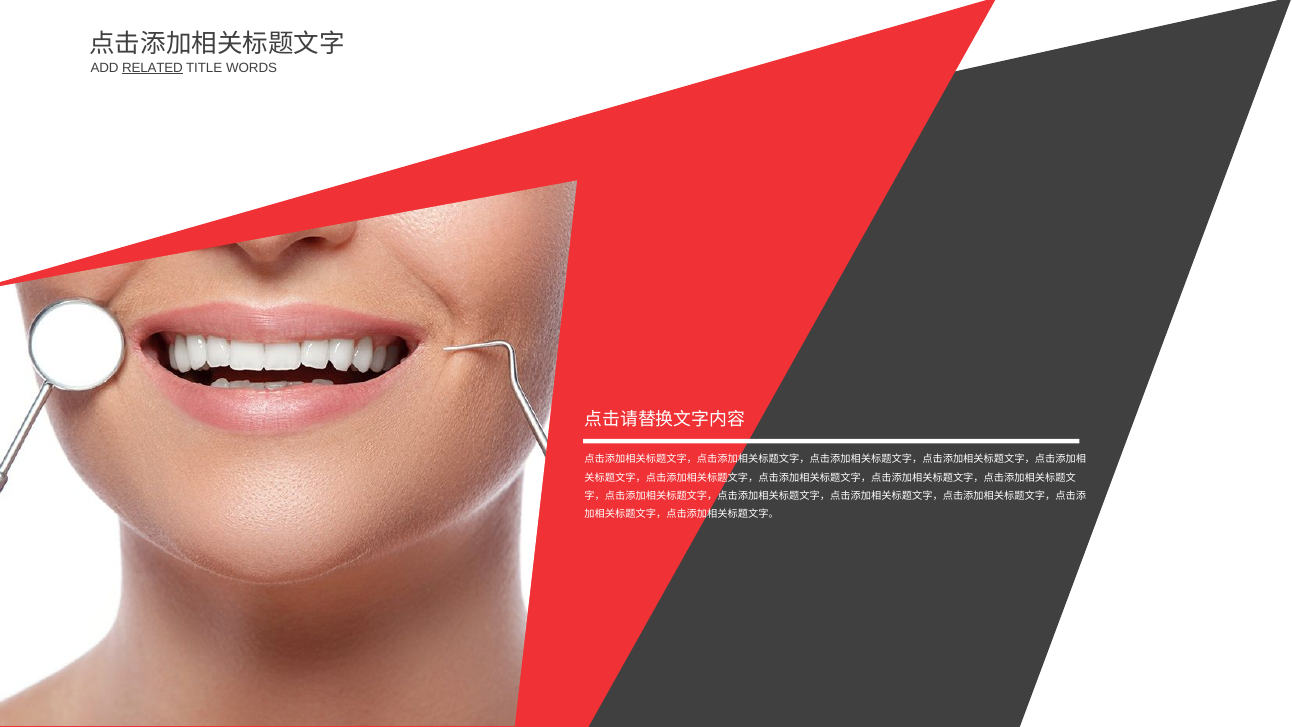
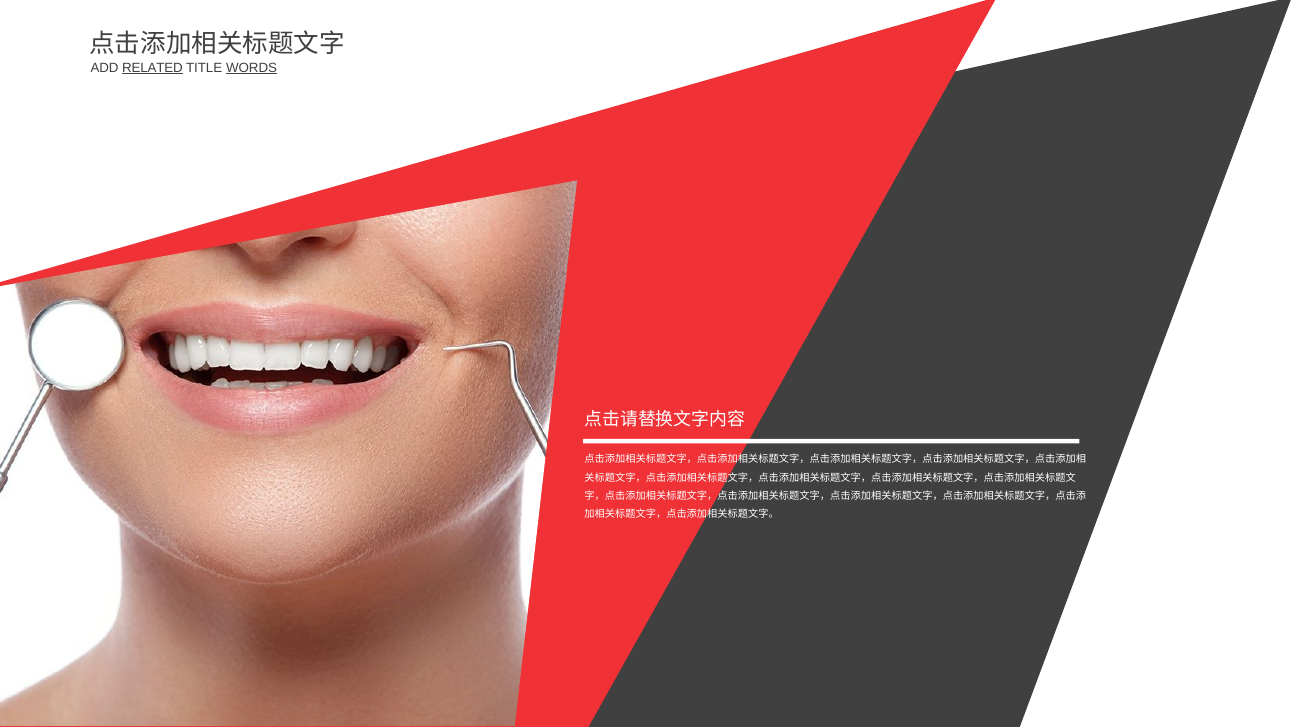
WORDS underline: none -> present
